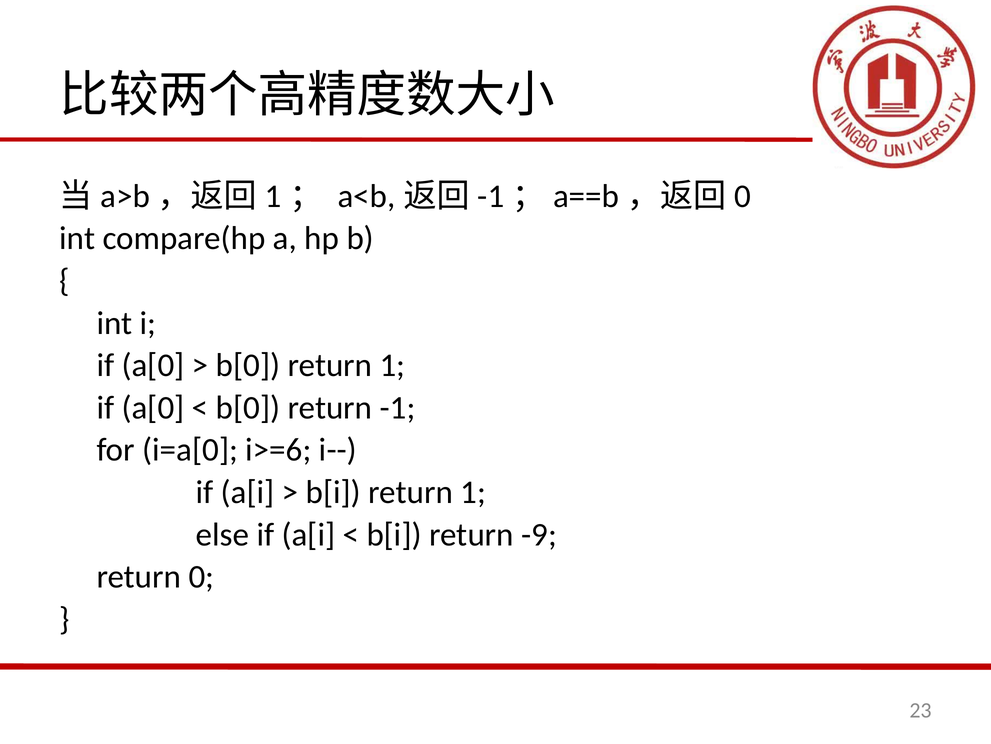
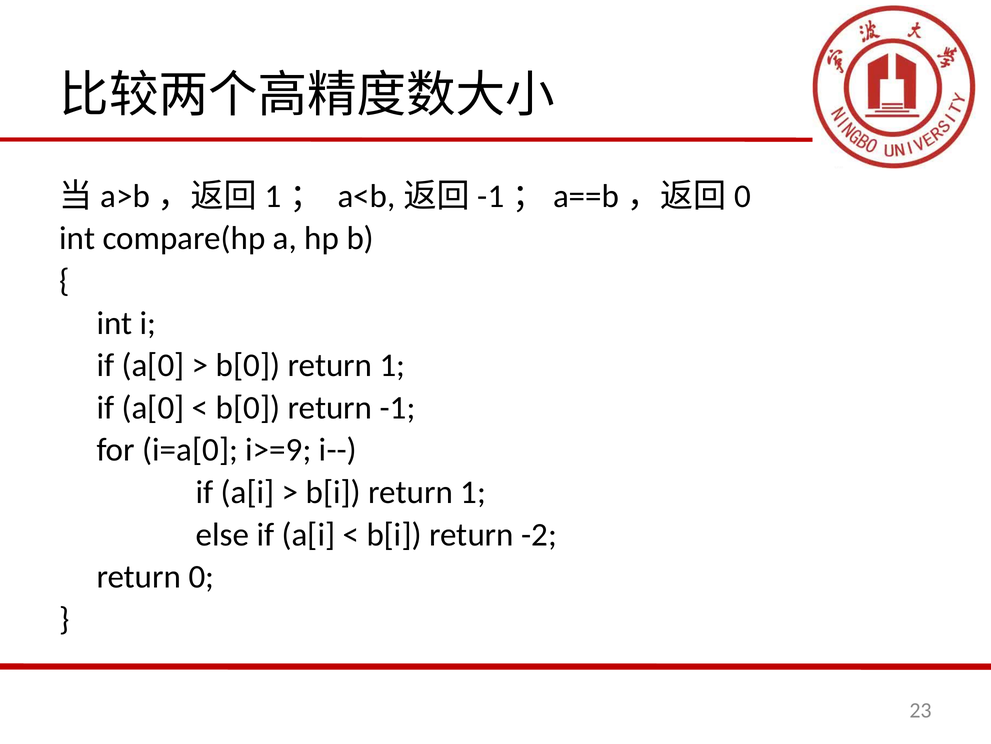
i>=6: i>=6 -> i>=9
-9: -9 -> -2
